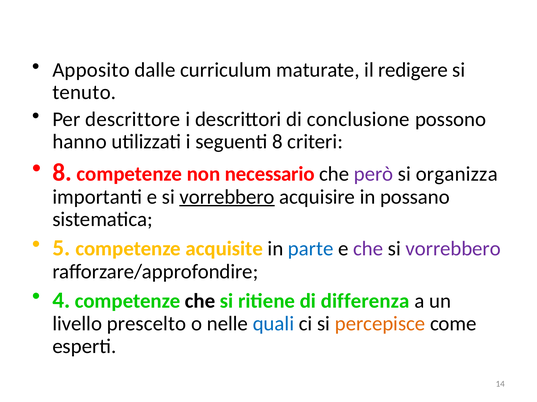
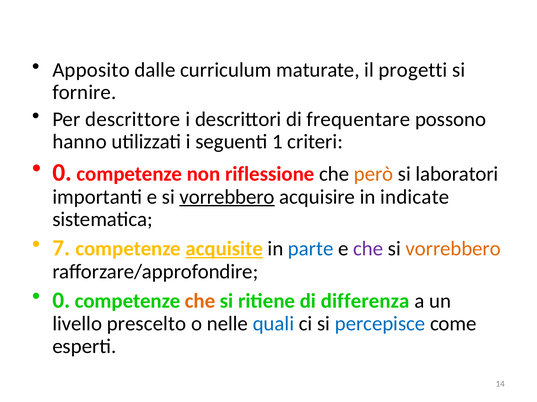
redigere: redigere -> progetti
tenuto: tenuto -> fornire
conclusione: conclusione -> frequentare
seguenti 8: 8 -> 1
8 at (62, 173): 8 -> 0
necessario: necessario -> riflessione
però colour: purple -> orange
organizza: organizza -> laboratori
possano: possano -> indicate
5: 5 -> 7
acquisite underline: none -> present
vorrebbero at (453, 249) colour: purple -> orange
4 at (61, 301): 4 -> 0
che at (200, 301) colour: black -> orange
percepisce colour: orange -> blue
